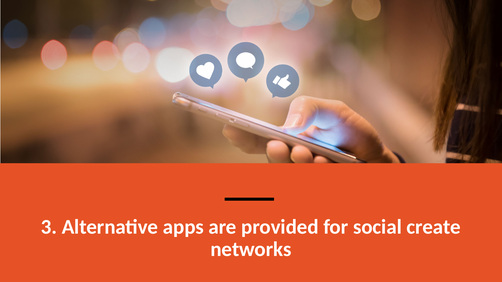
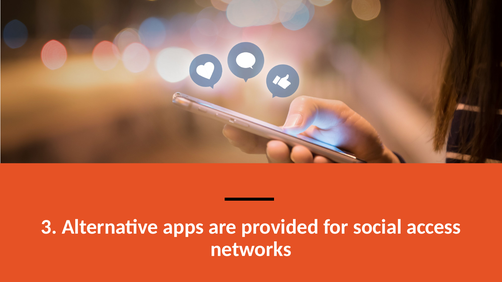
create: create -> access
